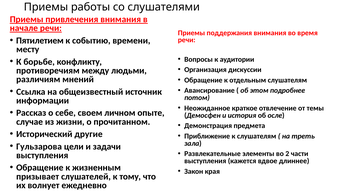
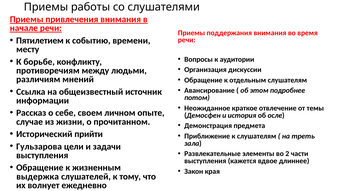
другие: другие -> прийти
призывает: призывает -> выдержка
